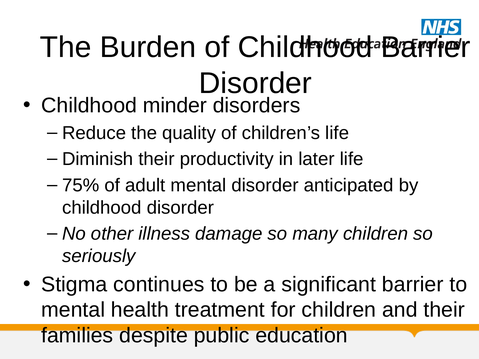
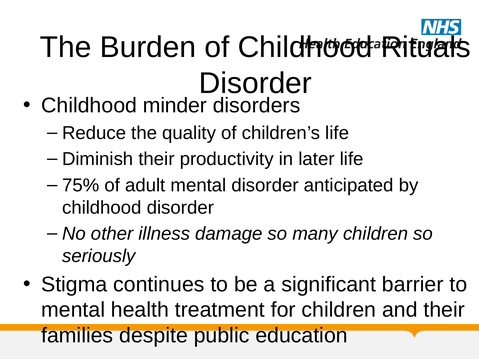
Childhood Barrier: Barrier -> Rituals
